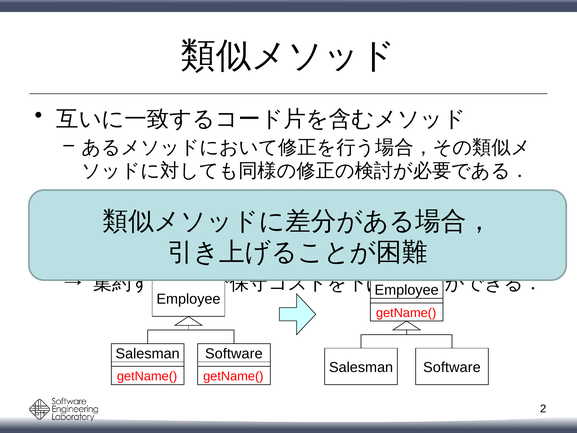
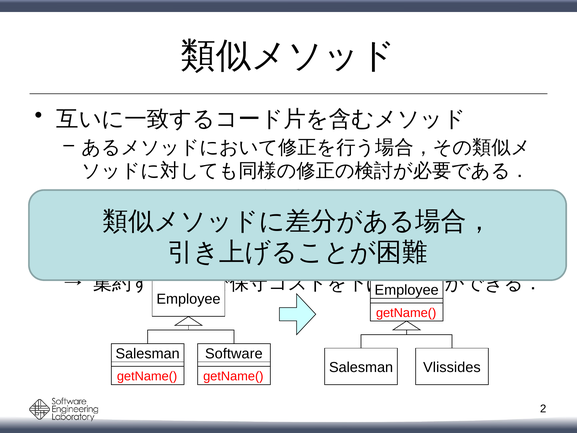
Salesman Software: Software -> Vlissides
